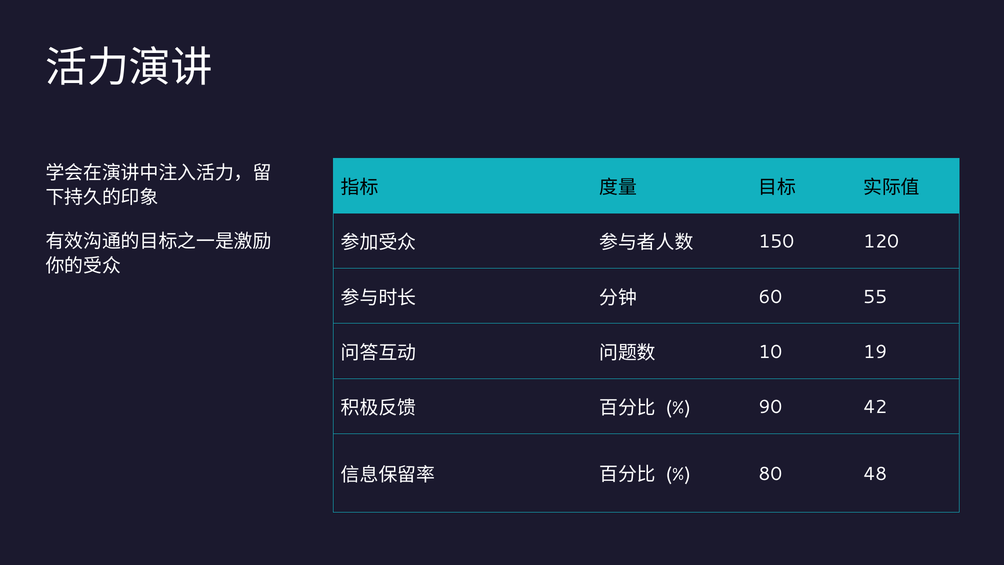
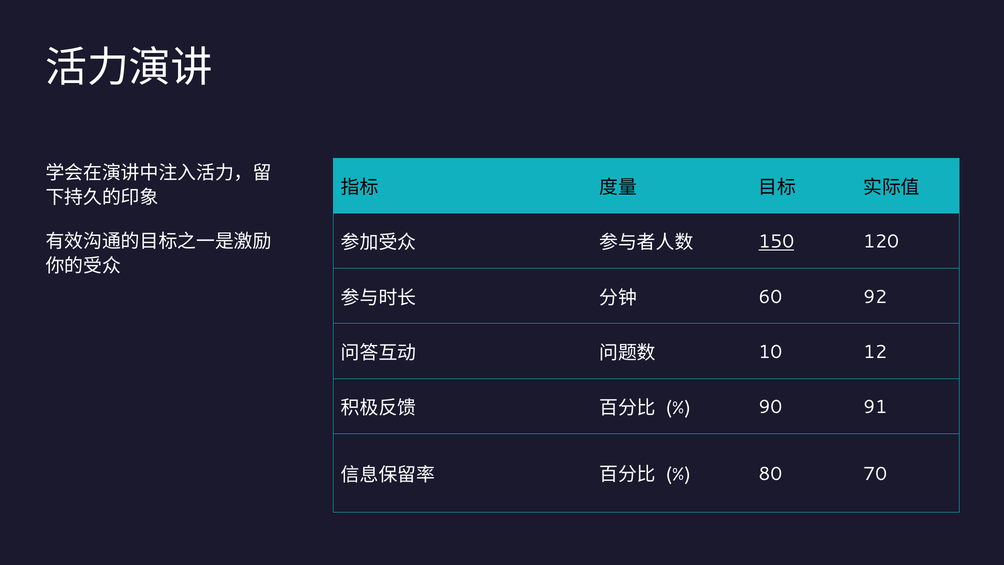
150 underline: none -> present
55: 55 -> 92
19: 19 -> 12
42: 42 -> 91
48: 48 -> 70
